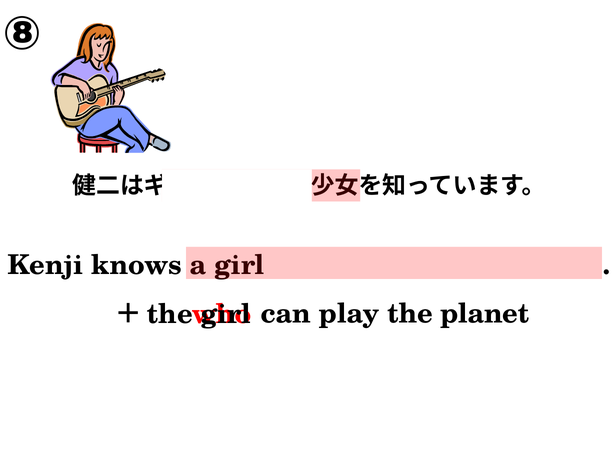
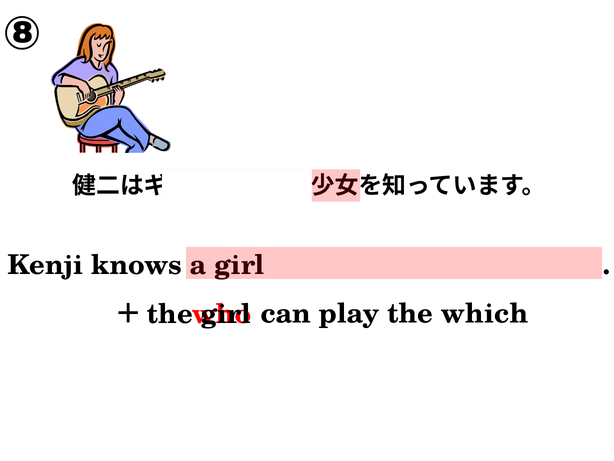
planet: planet -> which
